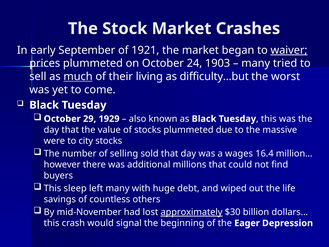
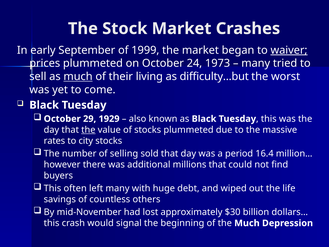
1921: 1921 -> 1999
1903: 1903 -> 1973
the at (88, 130) underline: none -> present
were: were -> rates
wages: wages -> period
sleep: sleep -> often
approximately underline: present -> none
the Eager: Eager -> Much
